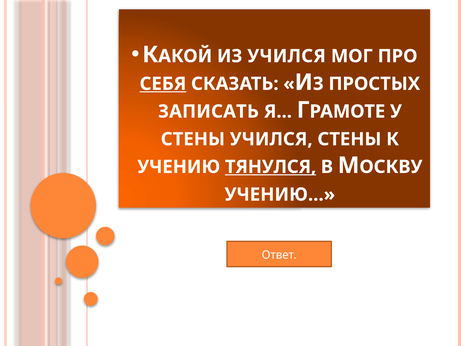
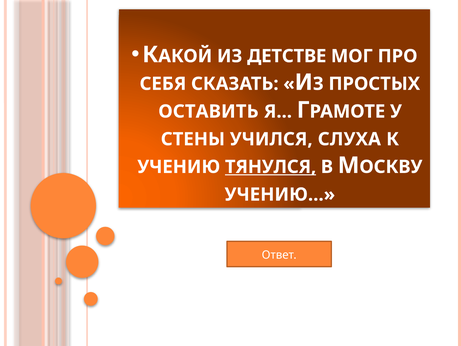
ИЗ УЧИЛСЯ: УЧИЛСЯ -> ДЕТСТВЕ
СЕБЯ underline: present -> none
ЗАПИСАТЬ: ЗАПИСАТЬ -> ОСТАВИТЬ
УЧИЛСЯ СТЕНЫ: СТЕНЫ -> СЛУХА
